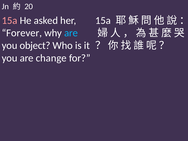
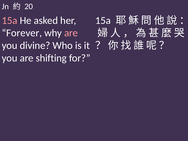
are at (71, 33) colour: light blue -> pink
object: object -> divine
change: change -> shifting
